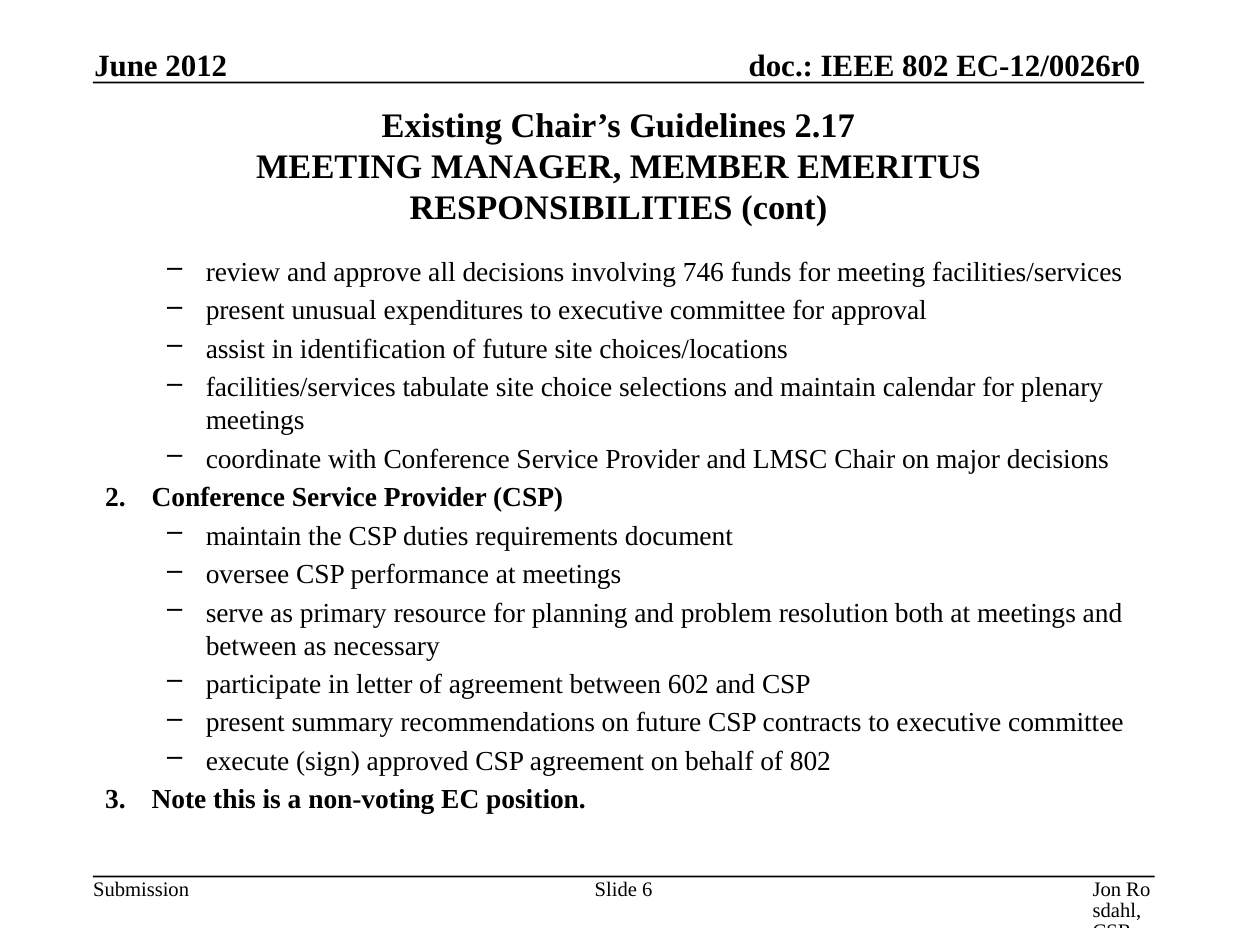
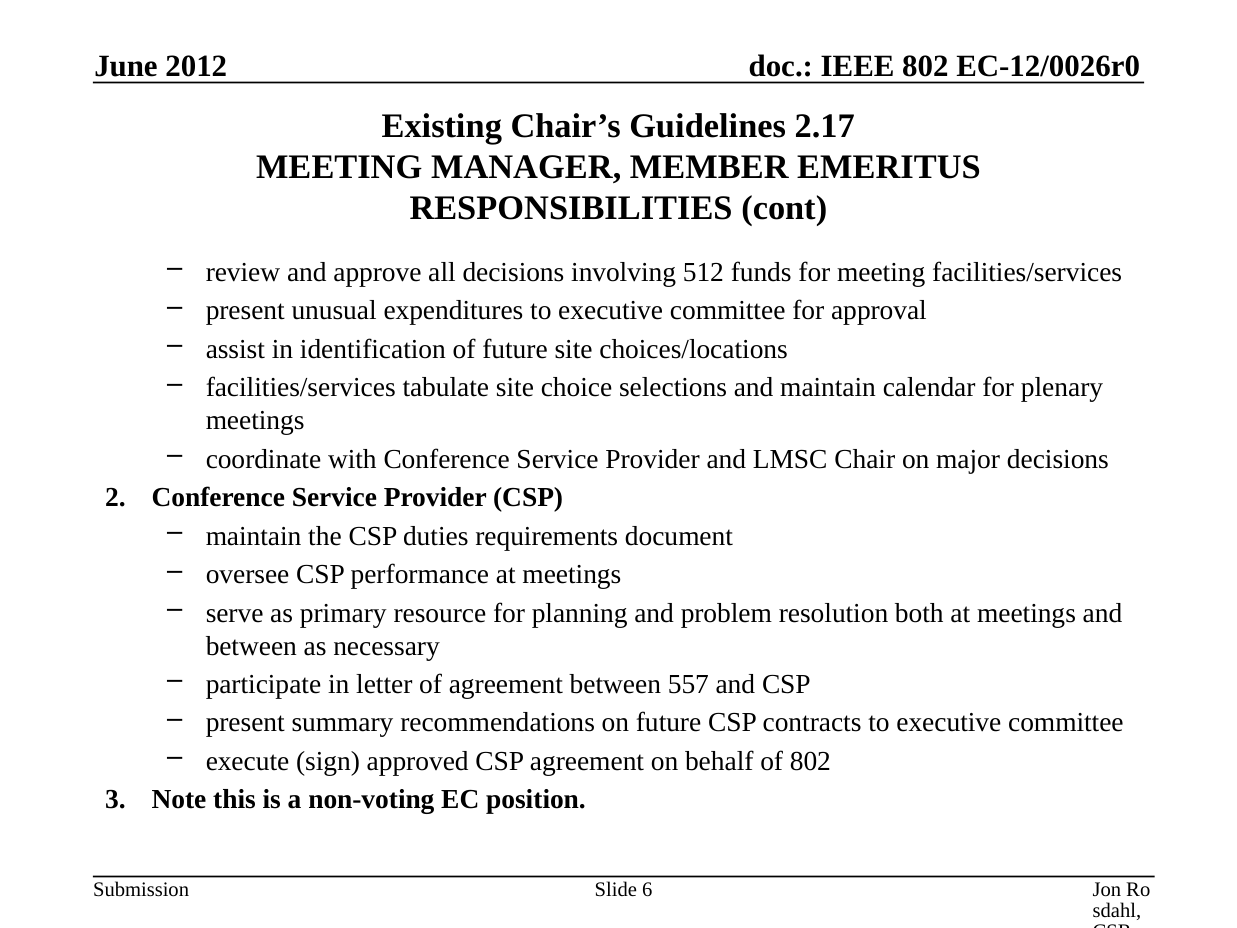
746: 746 -> 512
602: 602 -> 557
